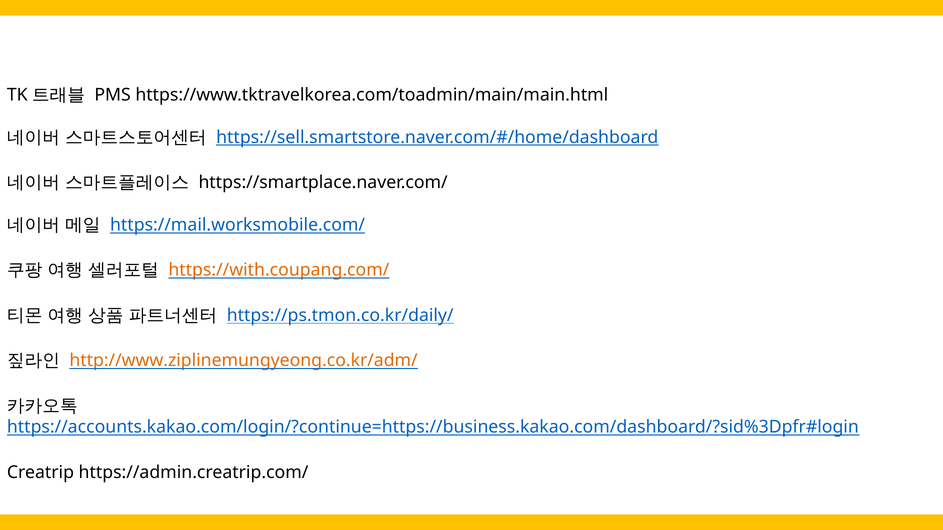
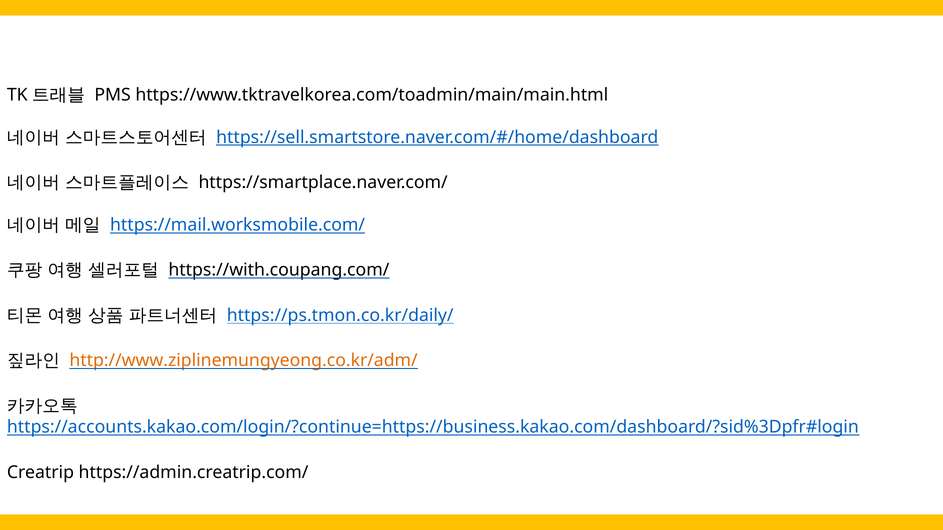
https://with.coupang.com/ colour: orange -> black
